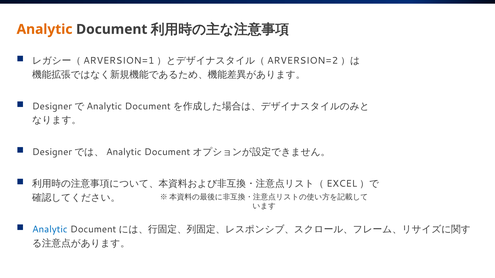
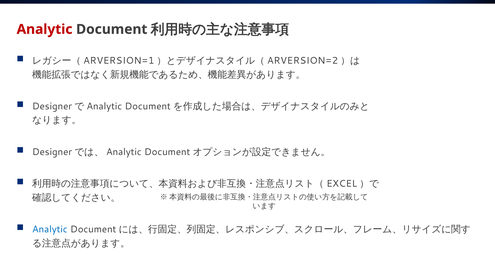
Analytic at (45, 29) colour: orange -> red
